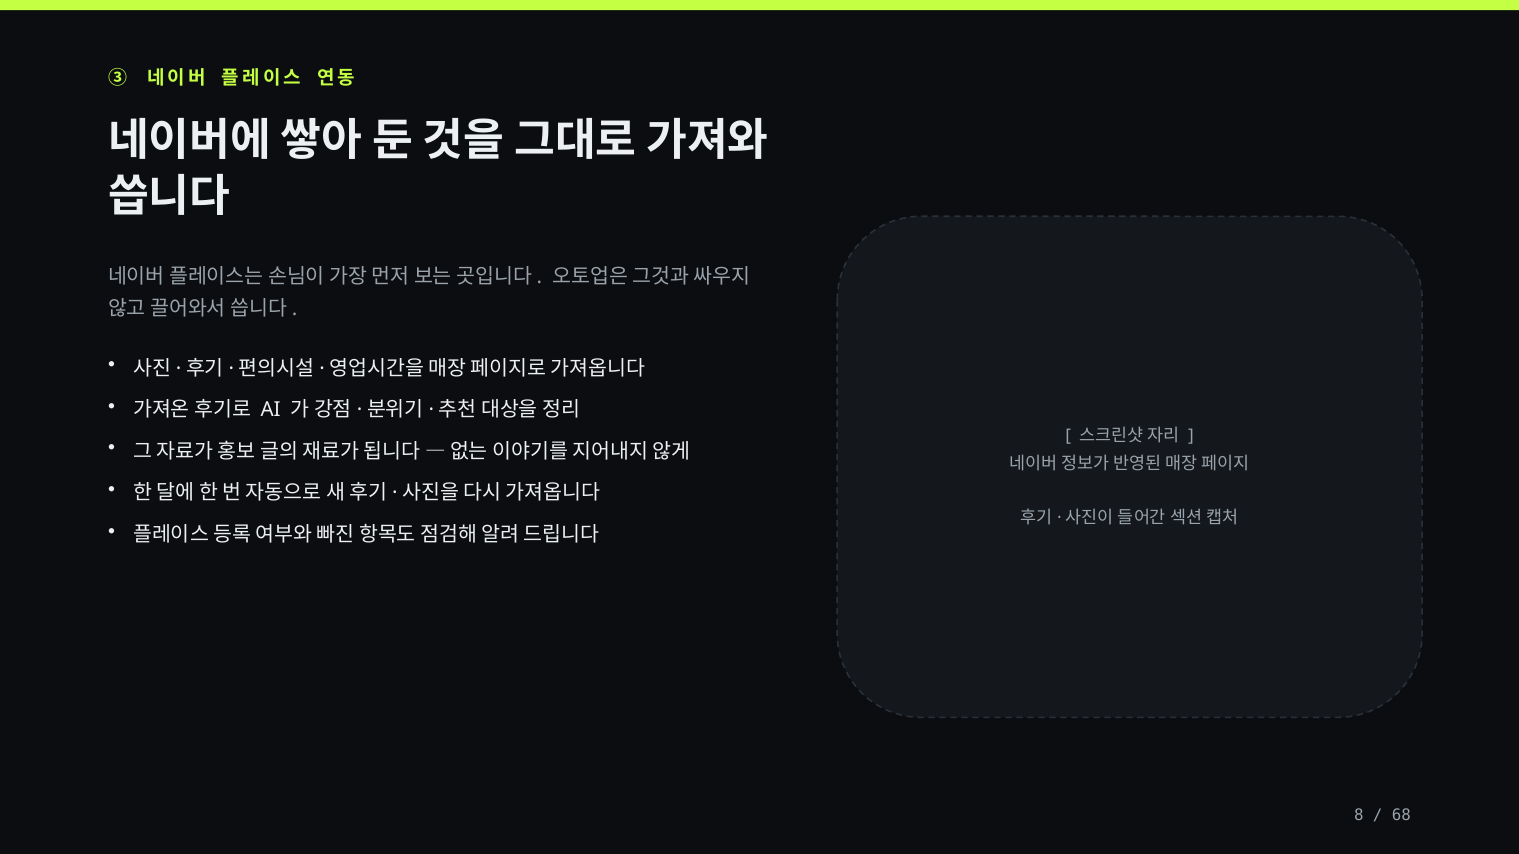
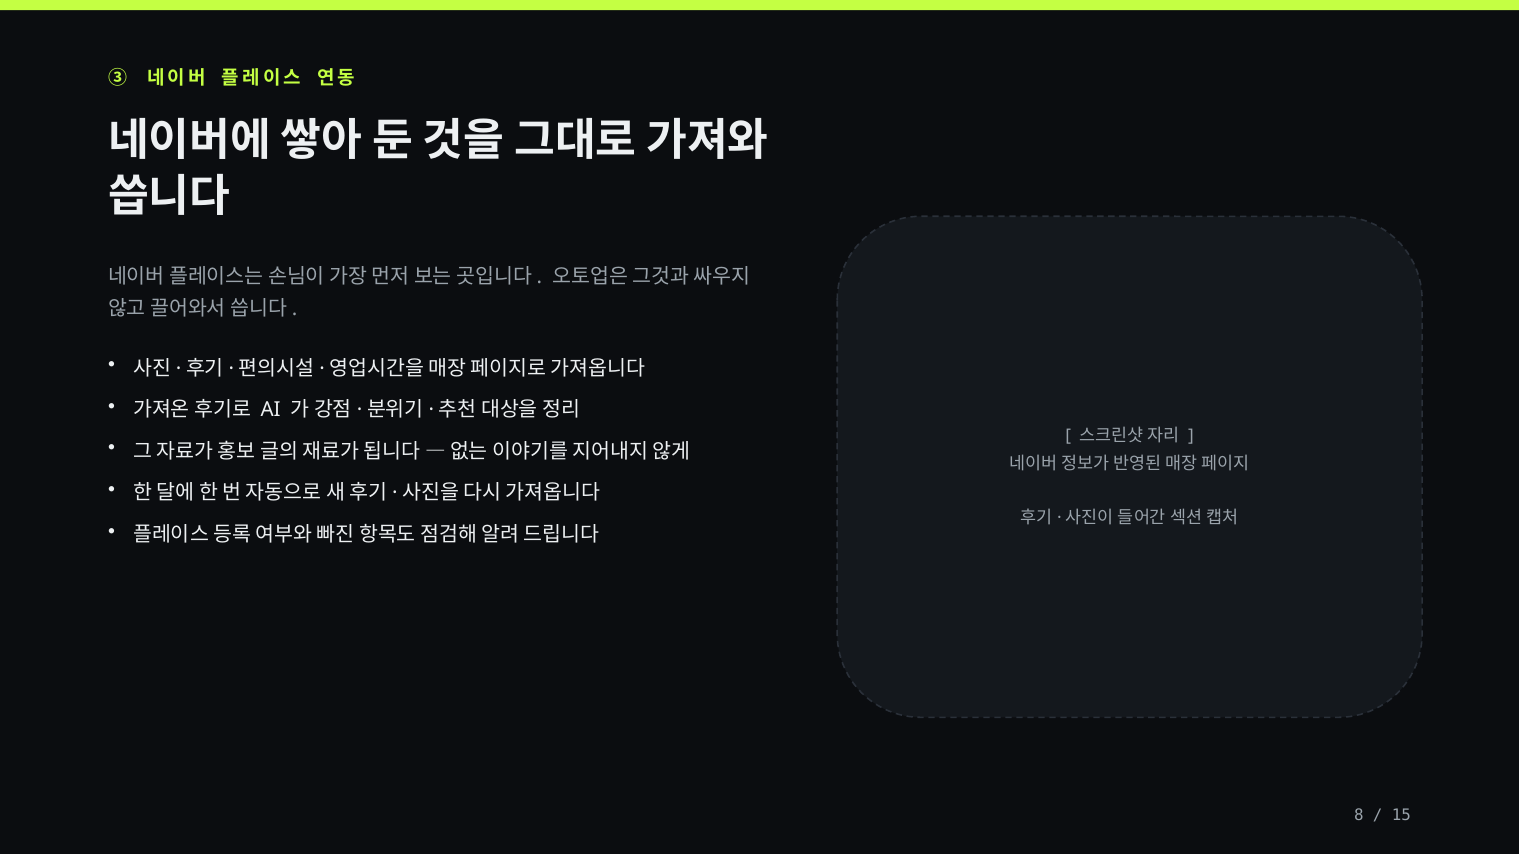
68: 68 -> 15
